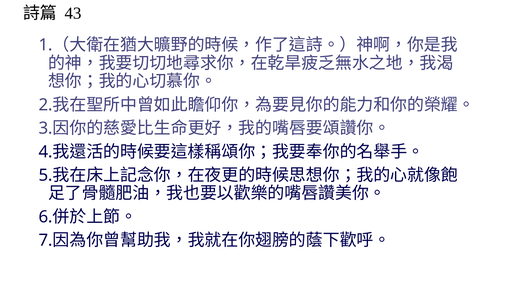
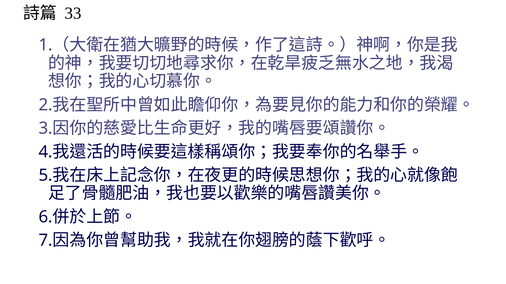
43: 43 -> 33
